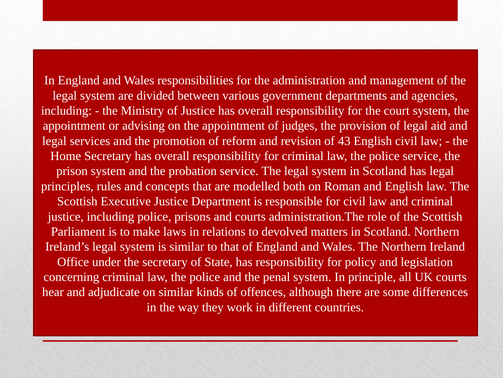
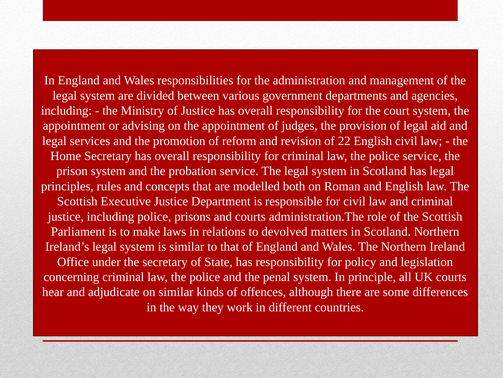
43: 43 -> 22
